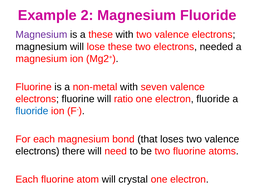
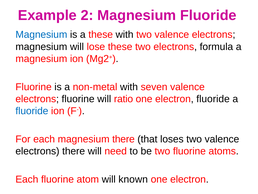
Magnesium at (41, 35) colour: purple -> blue
needed: needed -> formula
magnesium bond: bond -> there
crystal: crystal -> known
